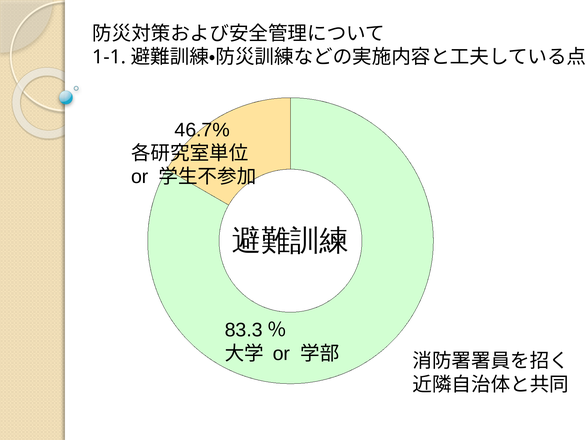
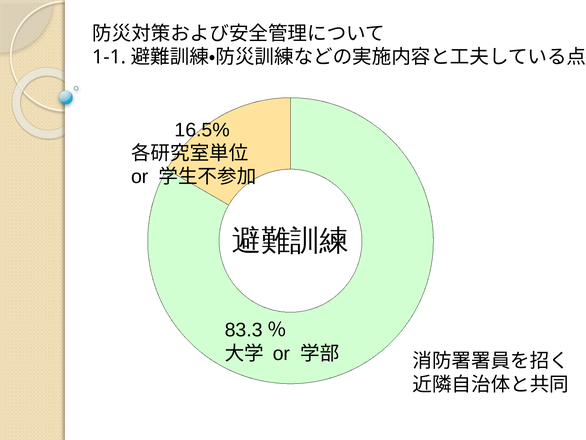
46.7%: 46.7% -> 16.5%
